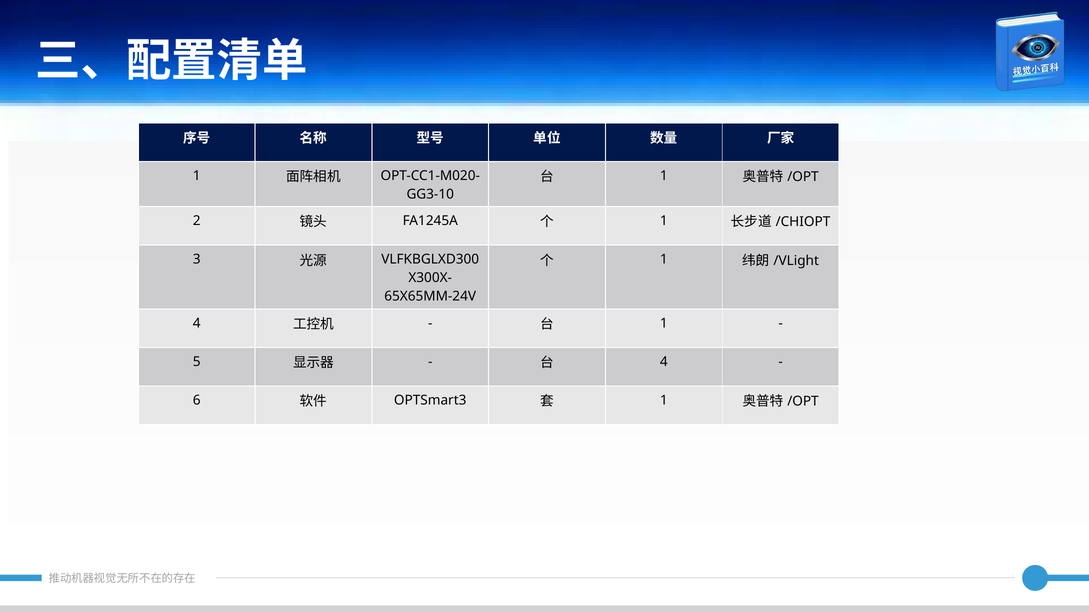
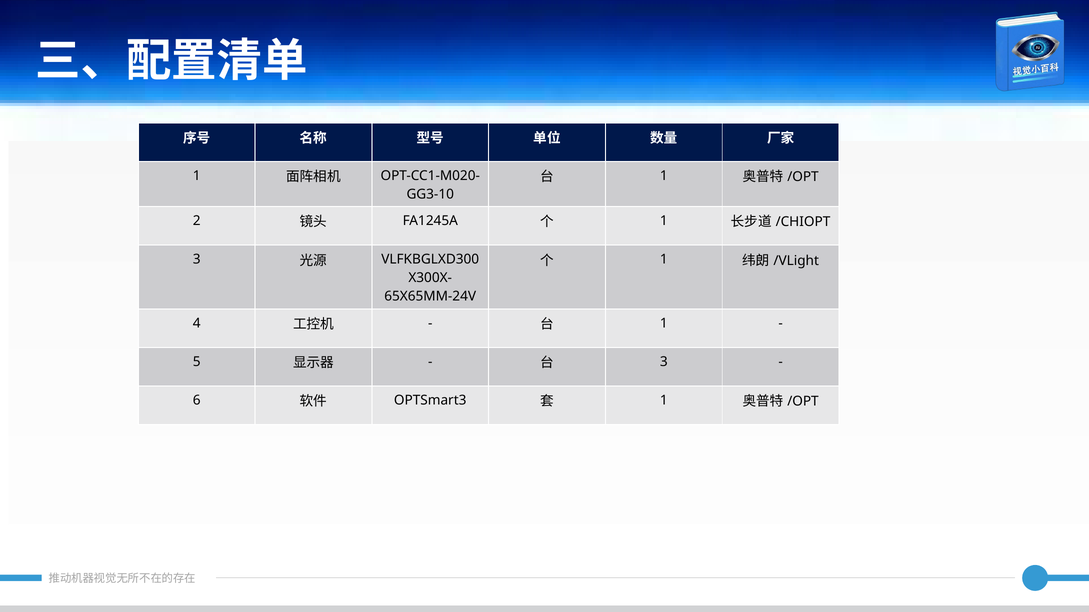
4 at (664, 362): 4 -> 3
